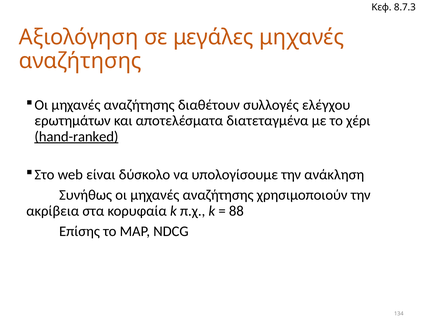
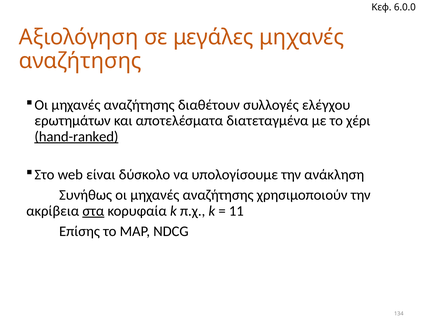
8.7.3: 8.7.3 -> 6.0.0
στα underline: none -> present
88: 88 -> 11
